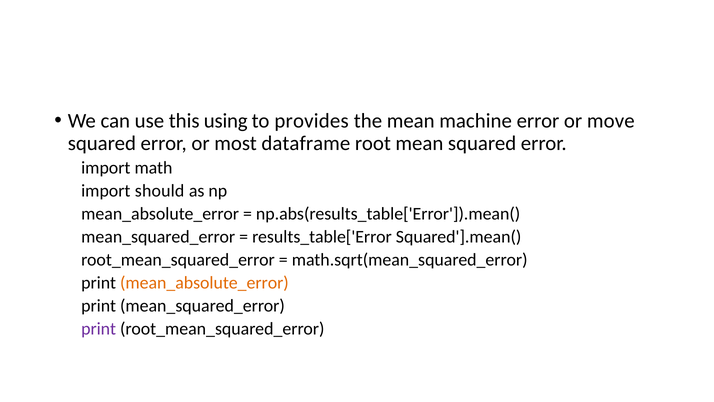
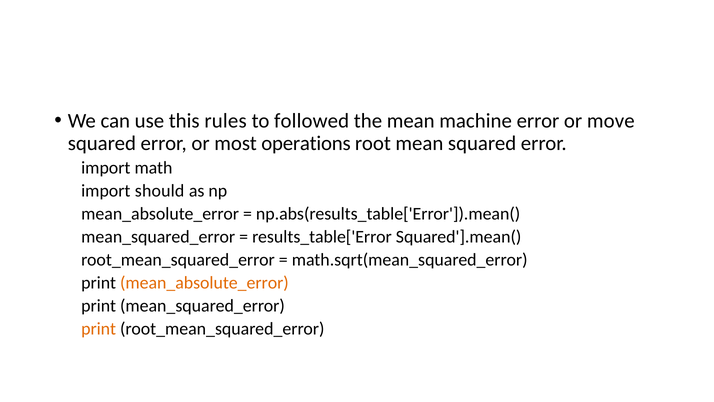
using: using -> rules
provides: provides -> followed
dataframe: dataframe -> operations
print at (99, 329) colour: purple -> orange
